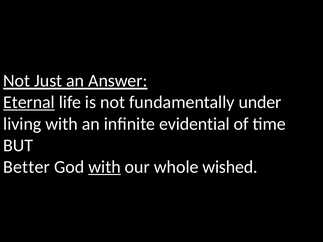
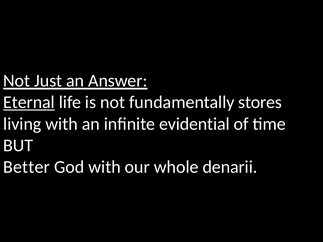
under: under -> stores
with at (105, 167) underline: present -> none
wished: wished -> denarii
